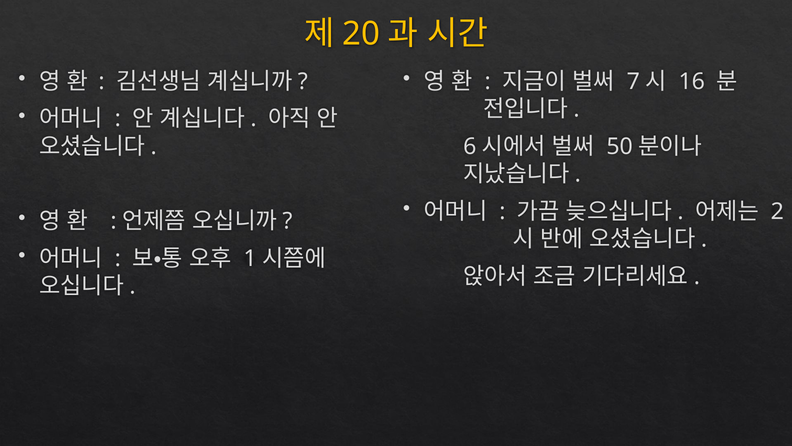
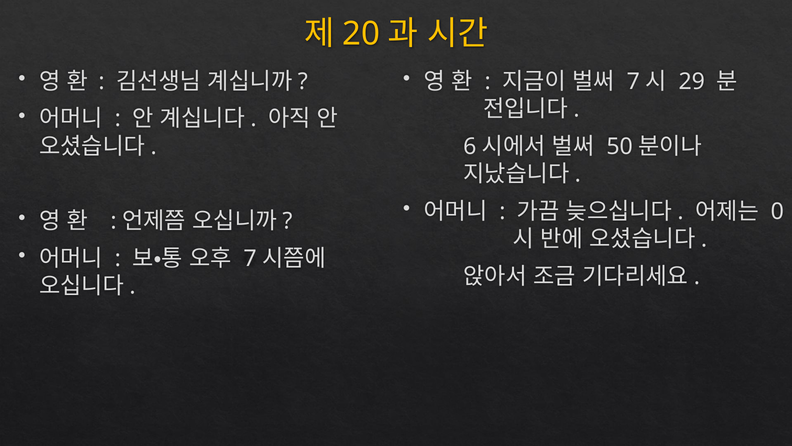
16: 16 -> 29
2: 2 -> 0
1 at (250, 258): 1 -> 7
